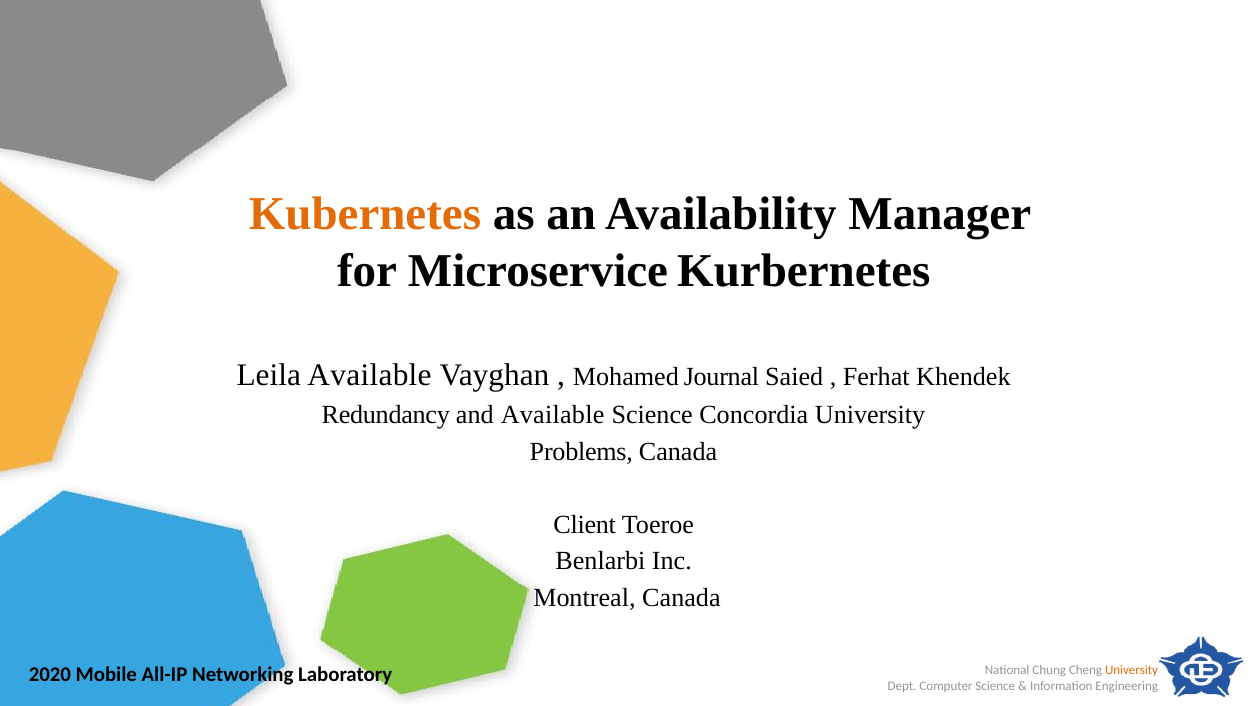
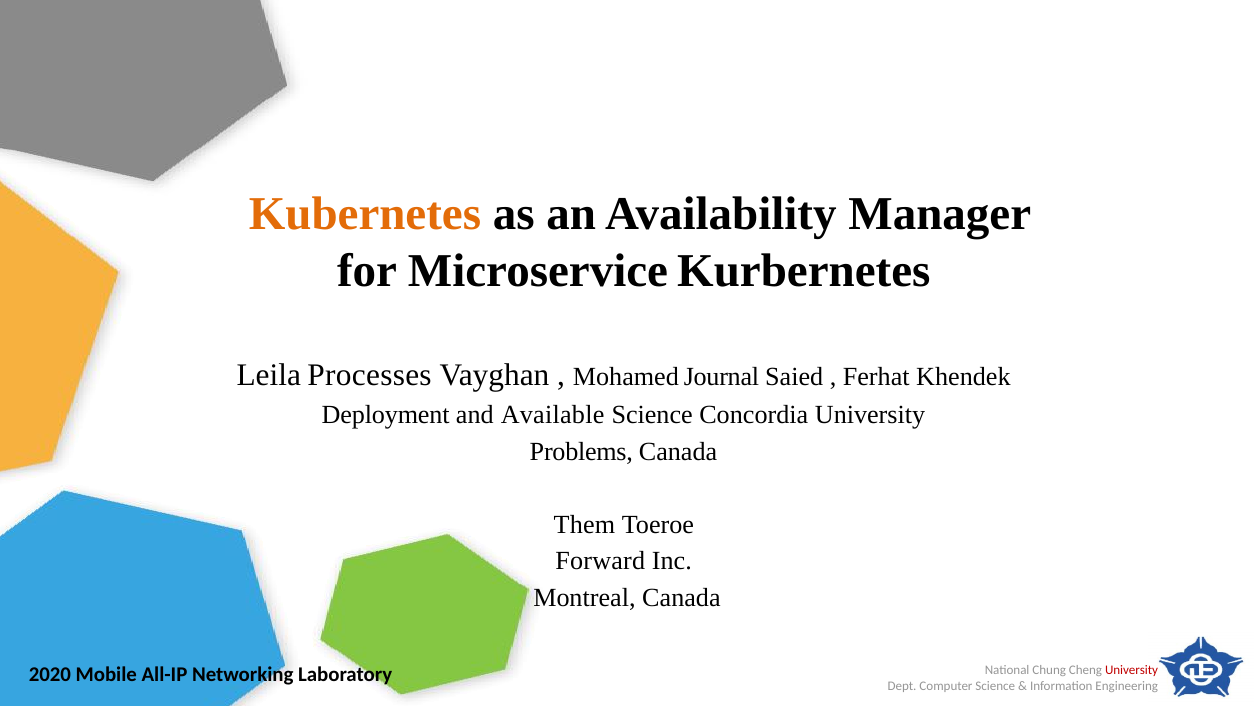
Leila Available: Available -> Processes
Redundancy: Redundancy -> Deployment
Client: Client -> Them
Benlarbi: Benlarbi -> Forward
University at (1132, 670) colour: orange -> red
